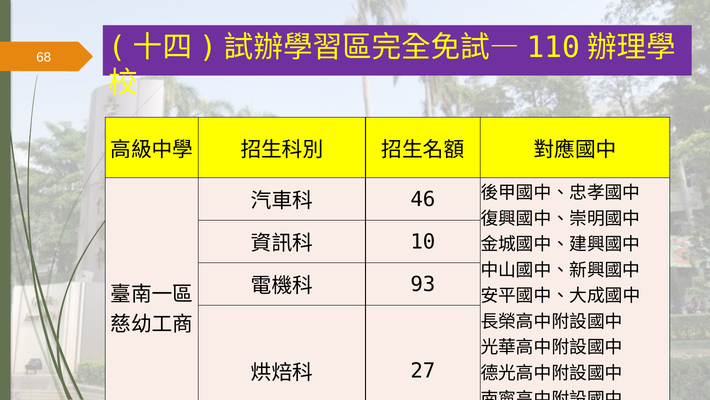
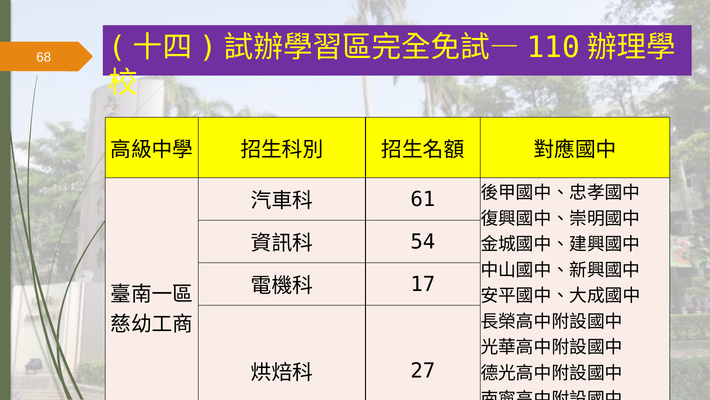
46: 46 -> 61
10: 10 -> 54
93: 93 -> 17
